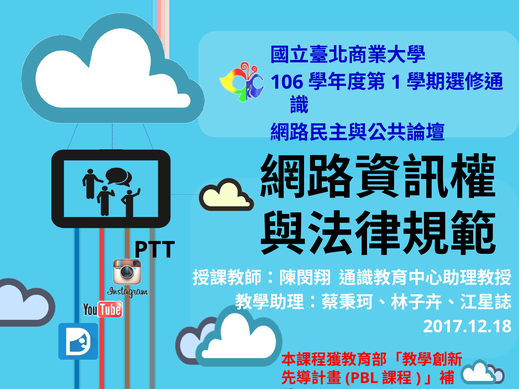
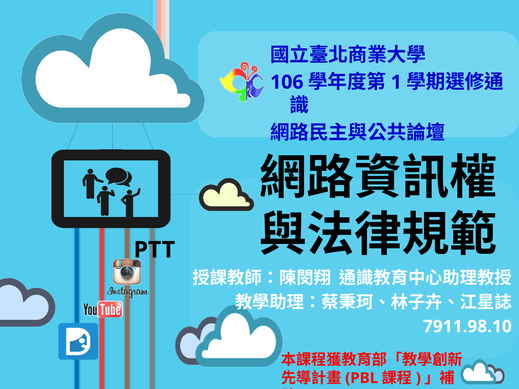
2017.12.18: 2017.12.18 -> 7911.98.10
